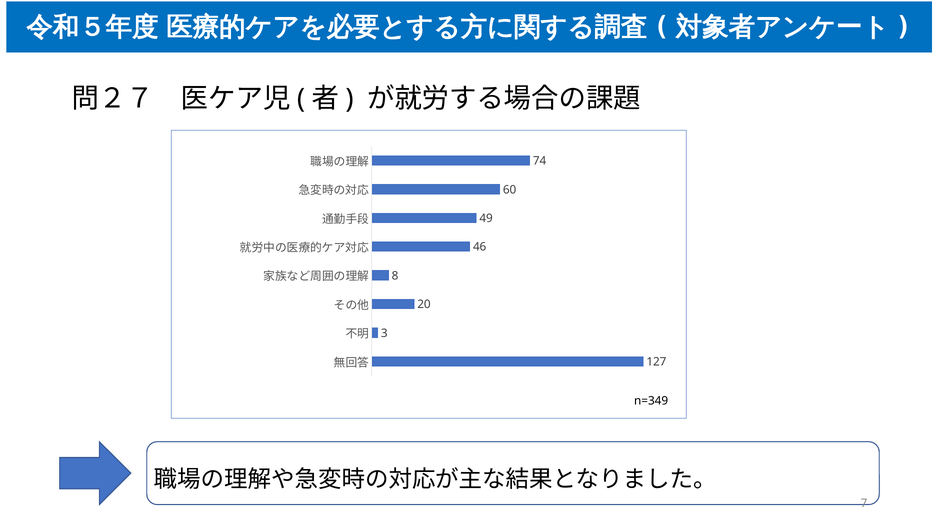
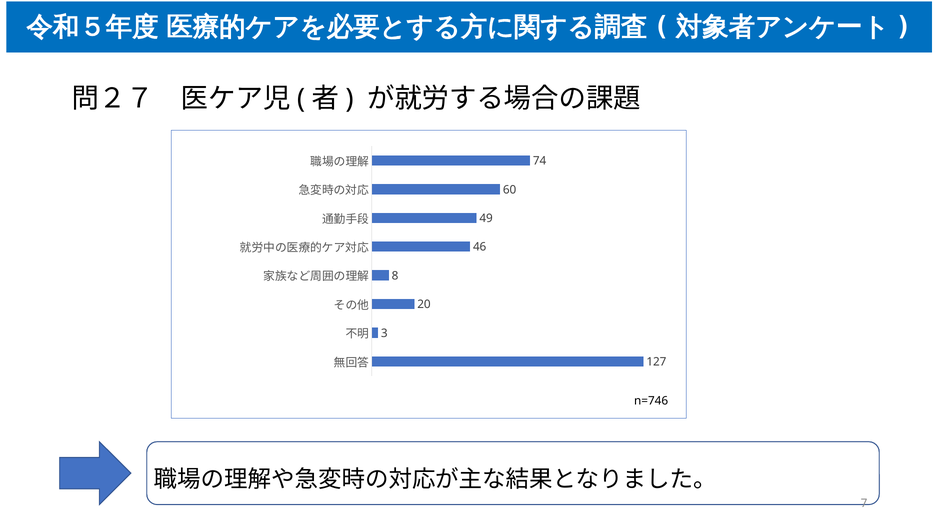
n=349: n=349 -> n=746
